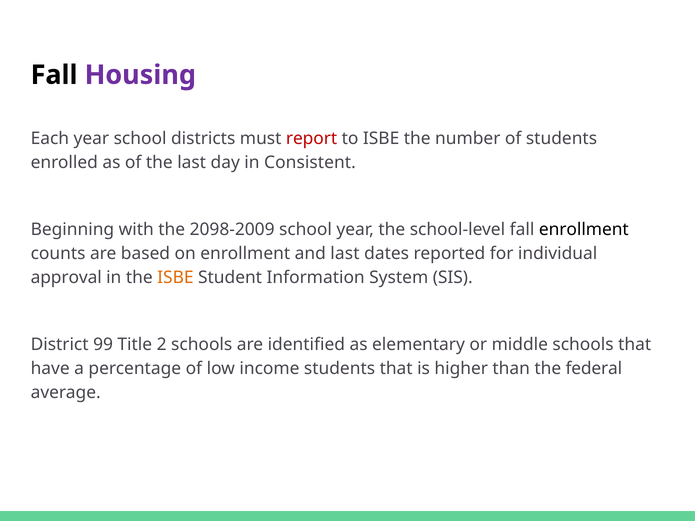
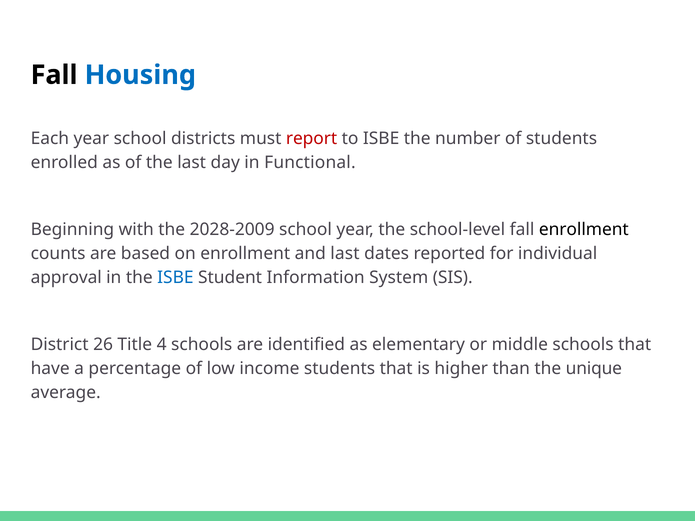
Housing colour: purple -> blue
Consistent: Consistent -> Functional
2098-2009: 2098-2009 -> 2028-2009
ISBE at (175, 278) colour: orange -> blue
99: 99 -> 26
2: 2 -> 4
federal: federal -> unique
